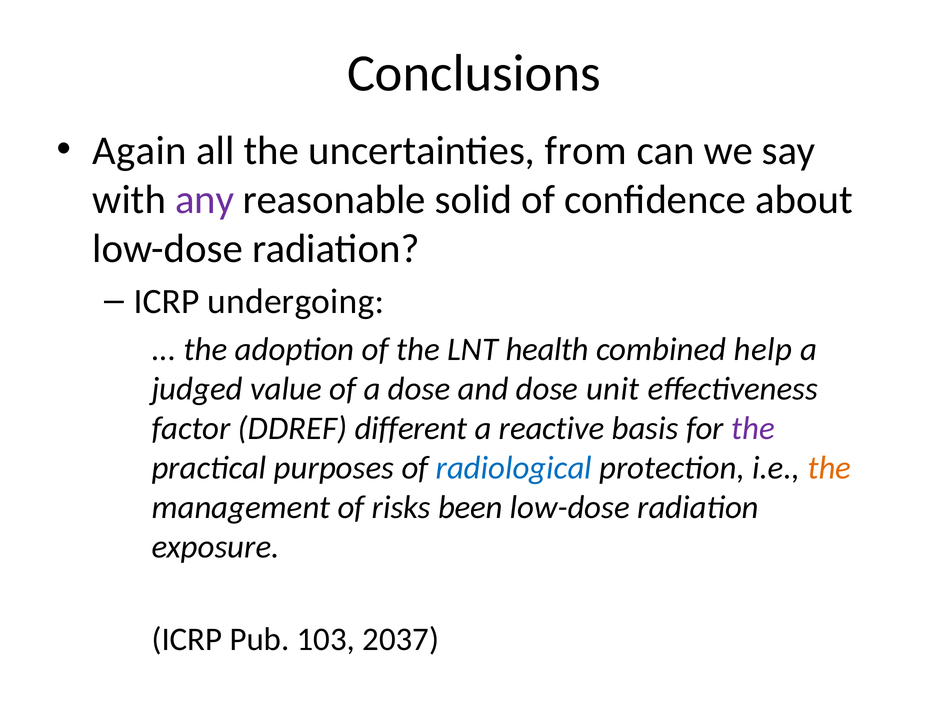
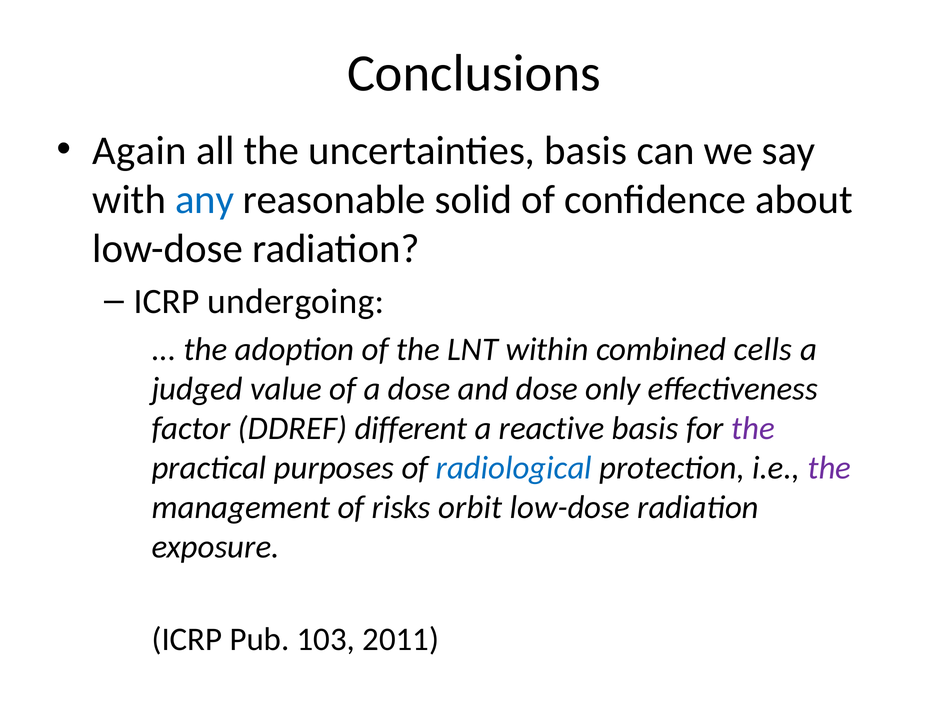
uncertainties from: from -> basis
any colour: purple -> blue
health: health -> within
help: help -> cells
unit: unit -> only
the at (829, 468) colour: orange -> purple
been: been -> orbit
2037: 2037 -> 2011
